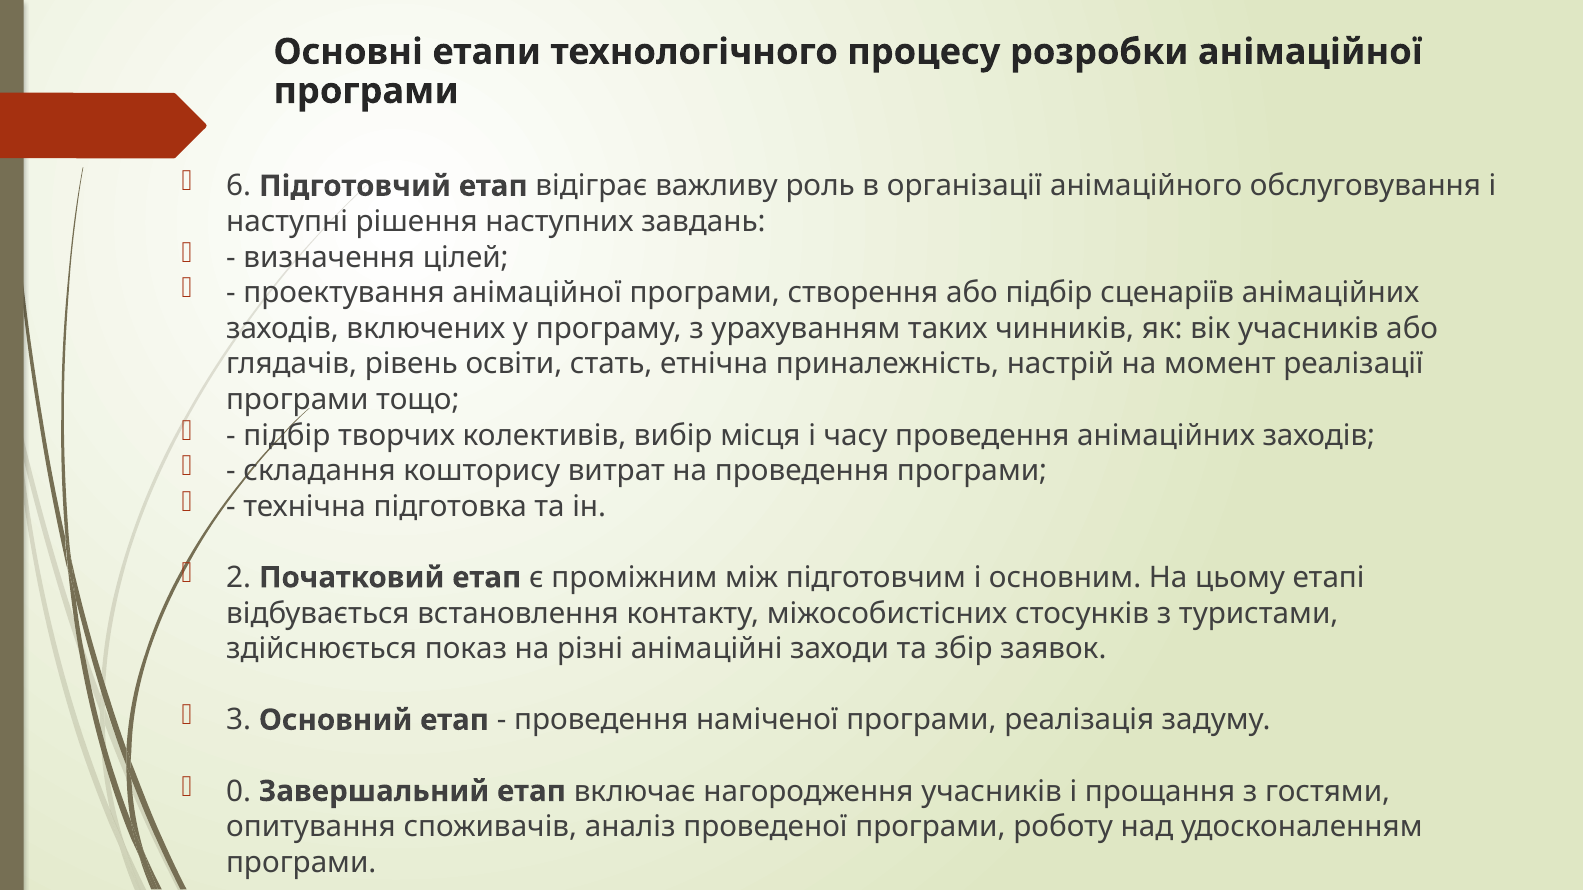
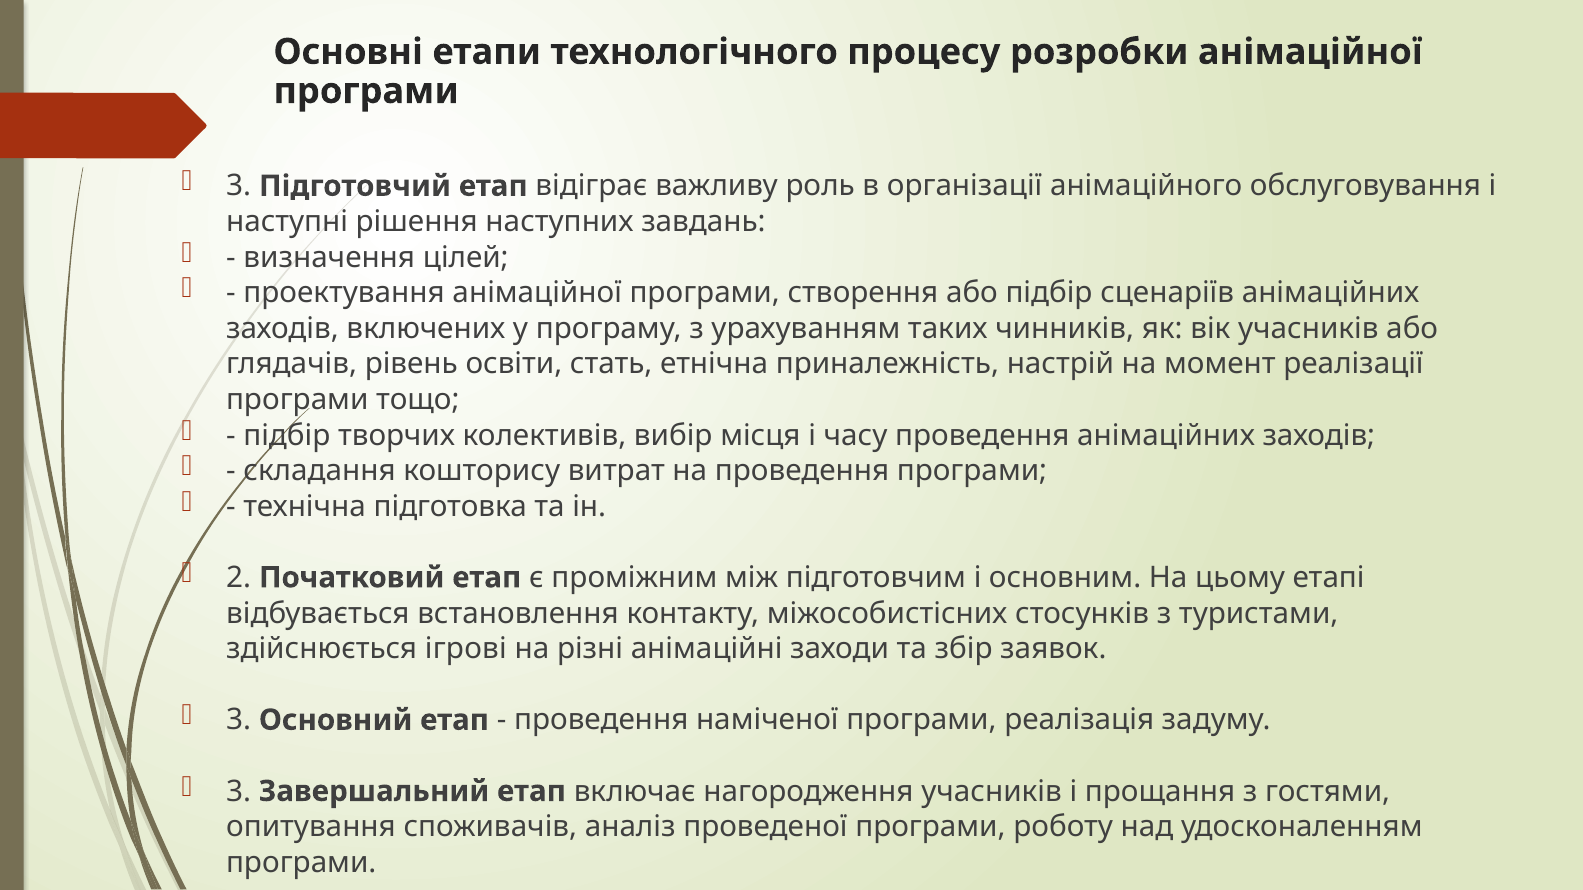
6 at (239, 186): 6 -> 3
показ: показ -> ігрові
0 at (239, 792): 0 -> 3
